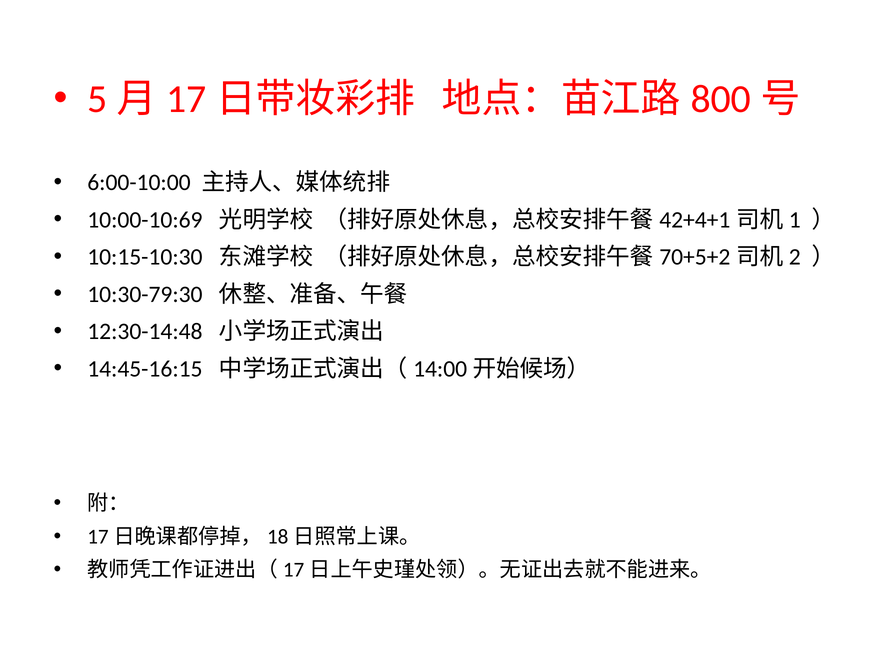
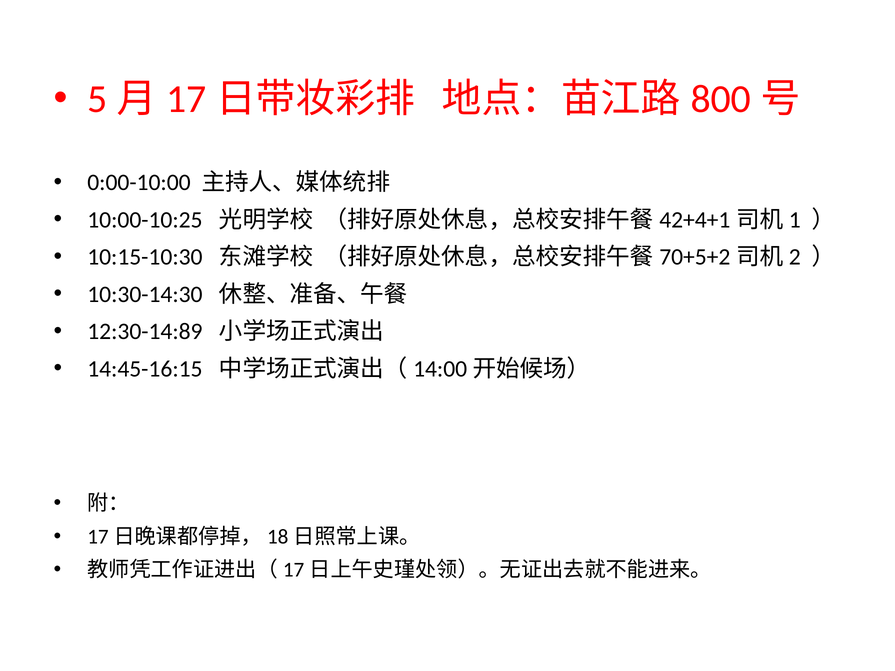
6:00-10:00: 6:00-10:00 -> 0:00-10:00
10:00-10:69: 10:00-10:69 -> 10:00-10:25
10:30-79:30: 10:30-79:30 -> 10:30-14:30
12:30-14:48: 12:30-14:48 -> 12:30-14:89
